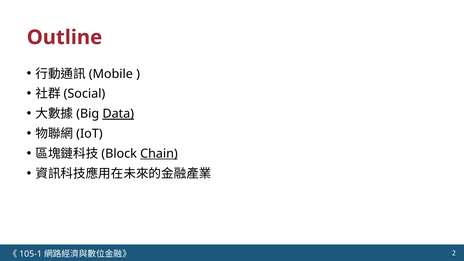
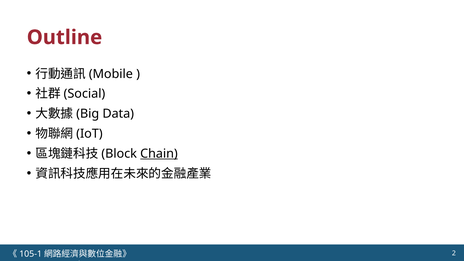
Data underline: present -> none
